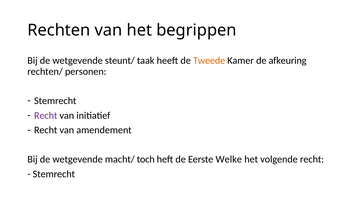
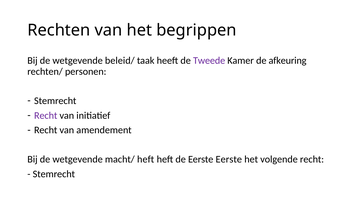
steunt/: steunt/ -> beleid/
Tweede colour: orange -> purple
macht/ toch: toch -> heft
Eerste Welke: Welke -> Eerste
